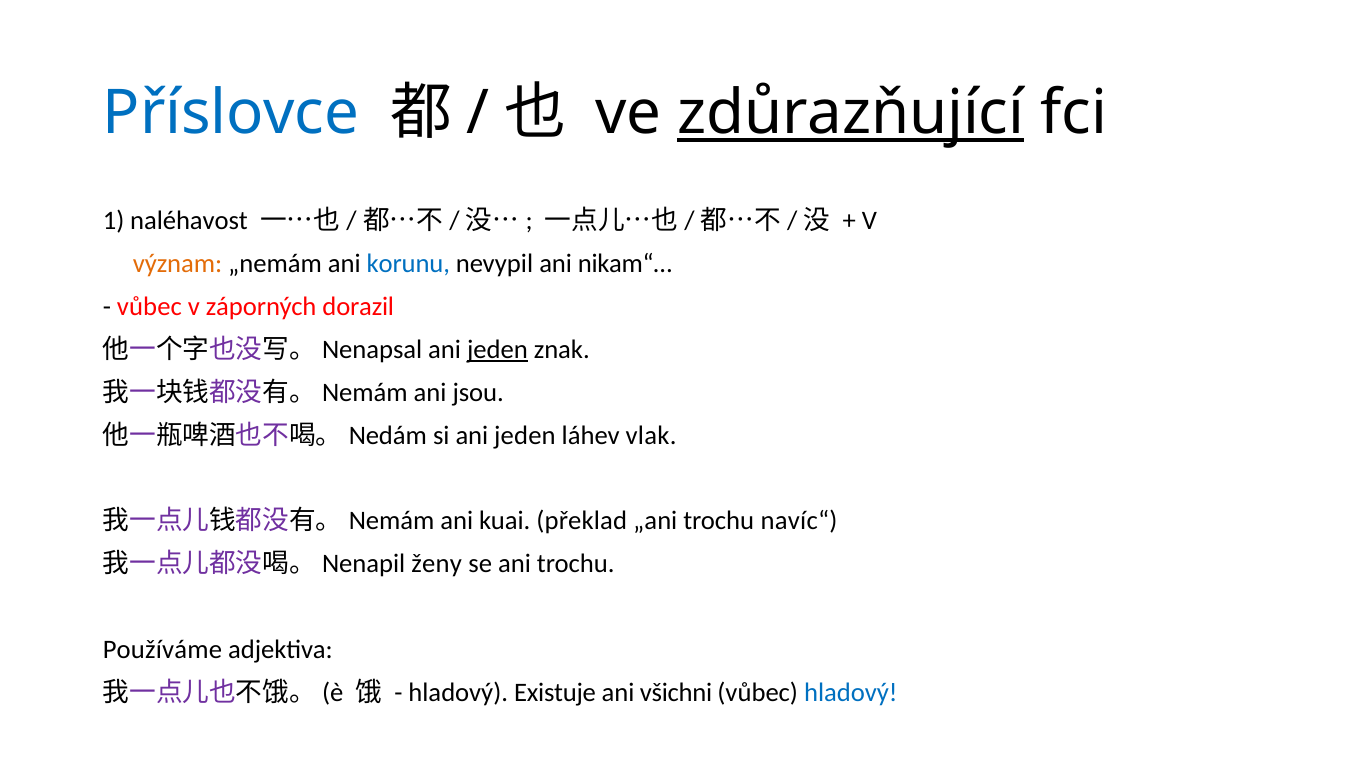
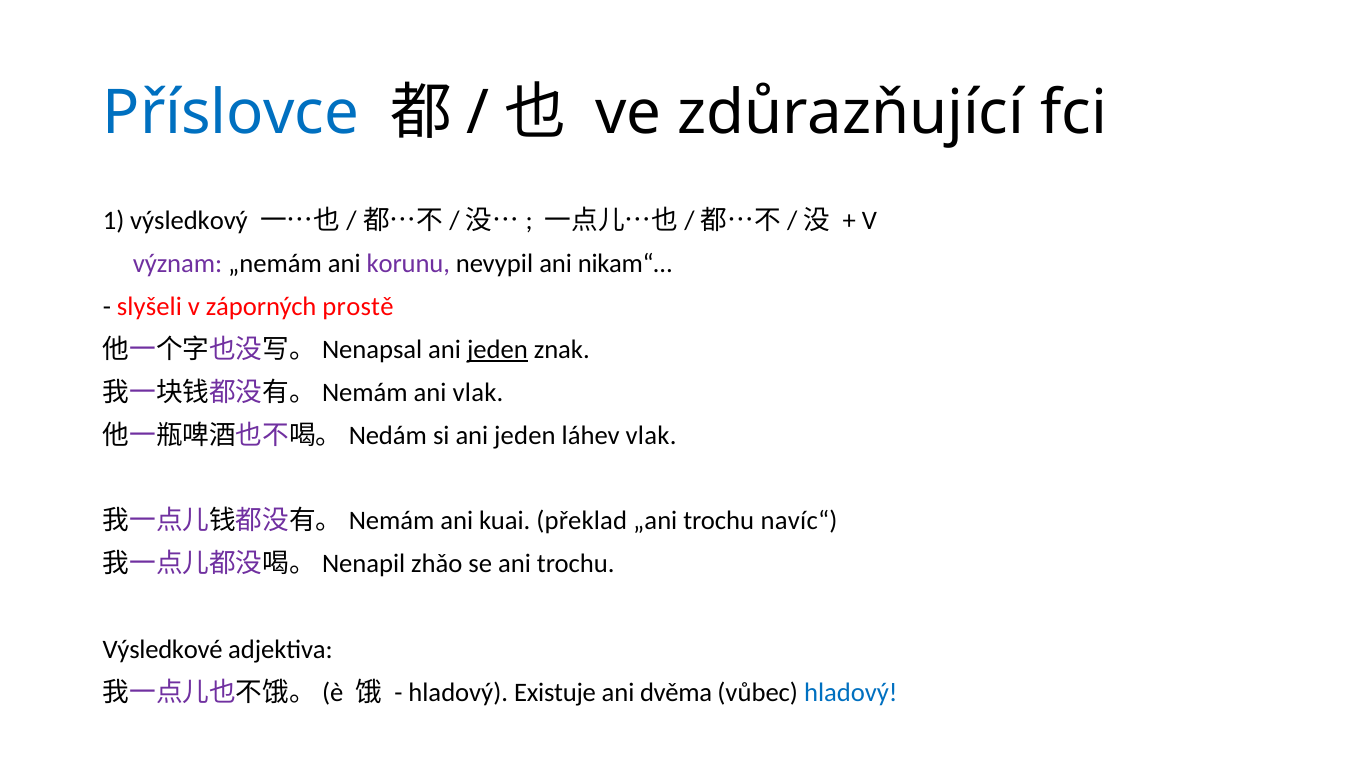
zdůrazňující underline: present -> none
naléhavost: naléhavost -> výsledkový
význam colour: orange -> purple
korunu colour: blue -> purple
vůbec at (149, 307): vůbec -> slyšeli
dorazil: dorazil -> prostě
ani jsou: jsou -> vlak
ženy: ženy -> zhǎo
Používáme: Používáme -> Výsledkové
všichni: všichni -> dvěma
